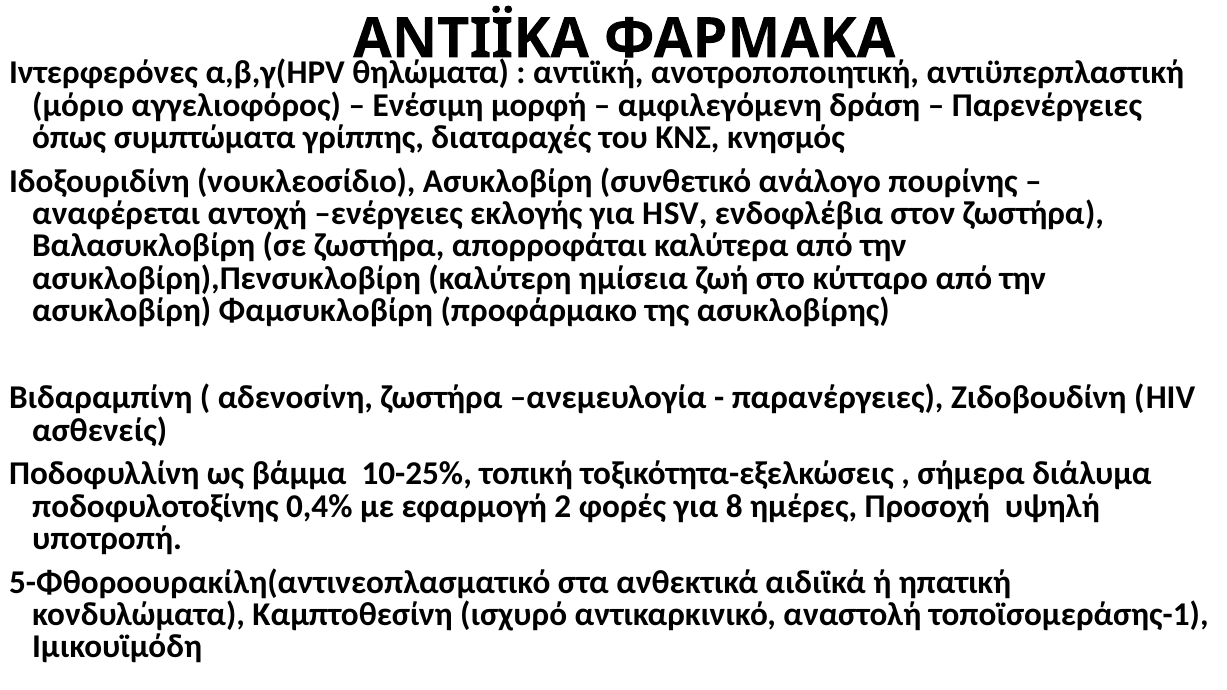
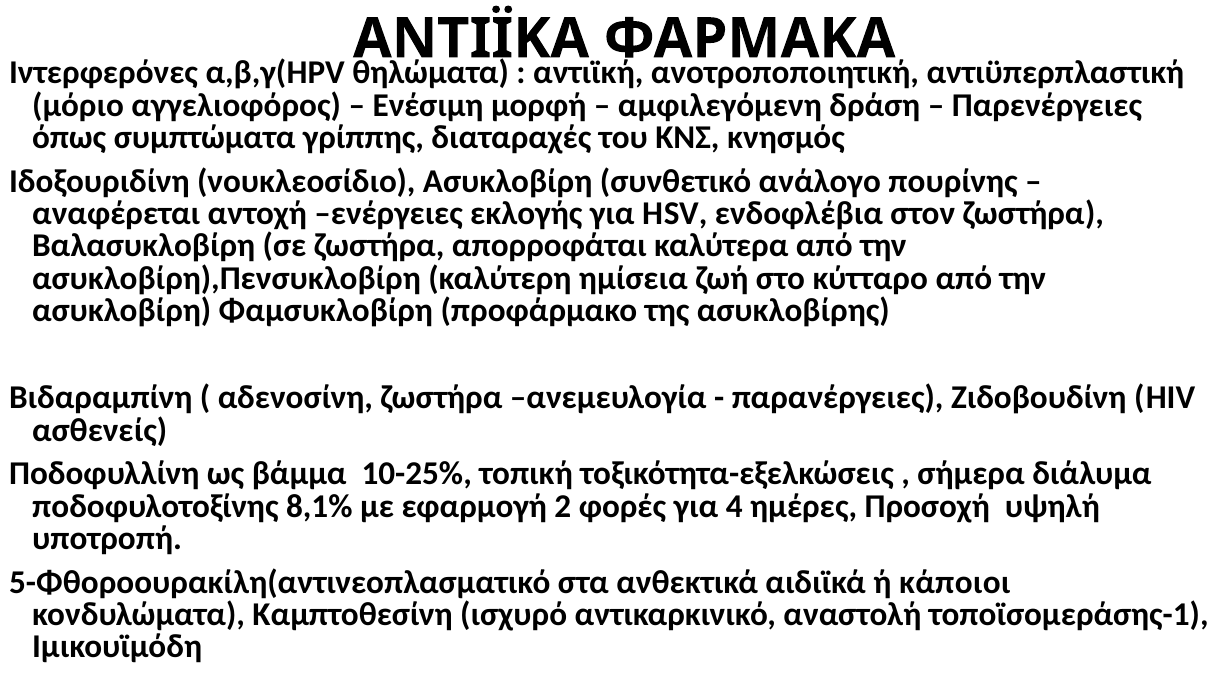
0,4%: 0,4% -> 8,1%
8: 8 -> 4
ηπατική: ηπατική -> κάποιοι
